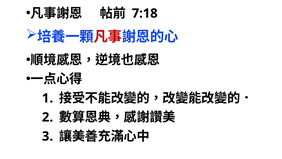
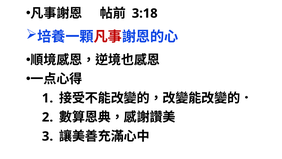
7:18: 7:18 -> 3:18
